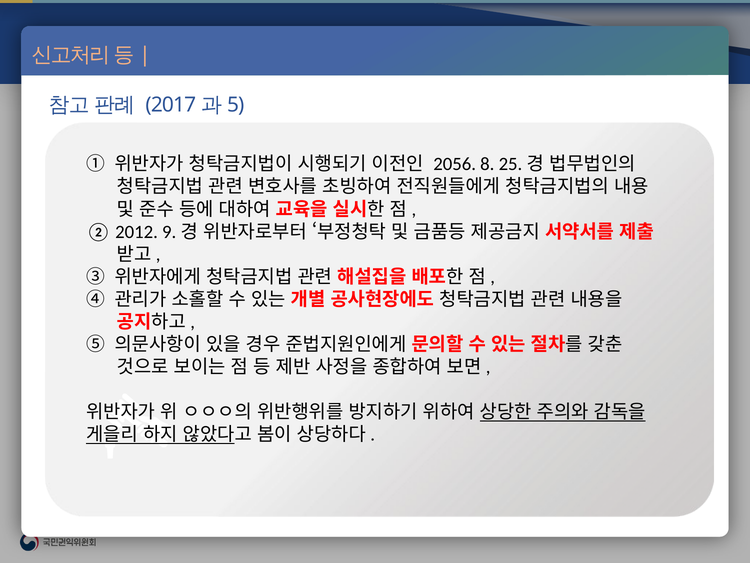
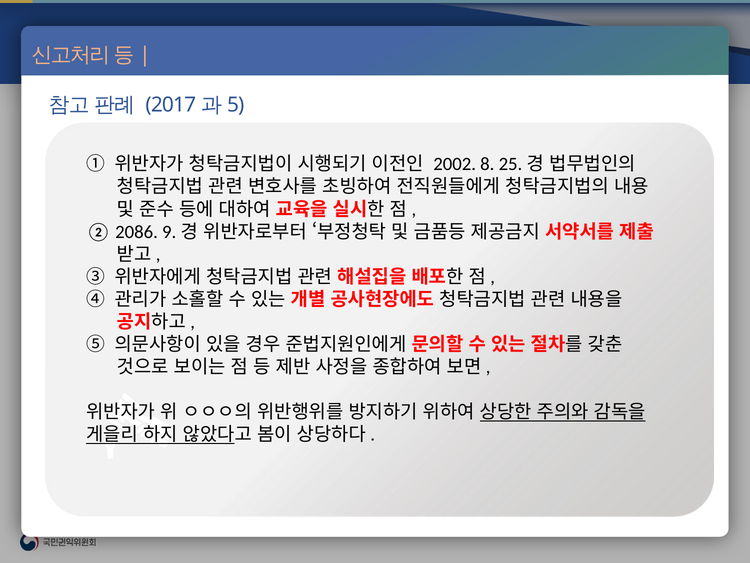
2056: 2056 -> 2002
2012: 2012 -> 2086
